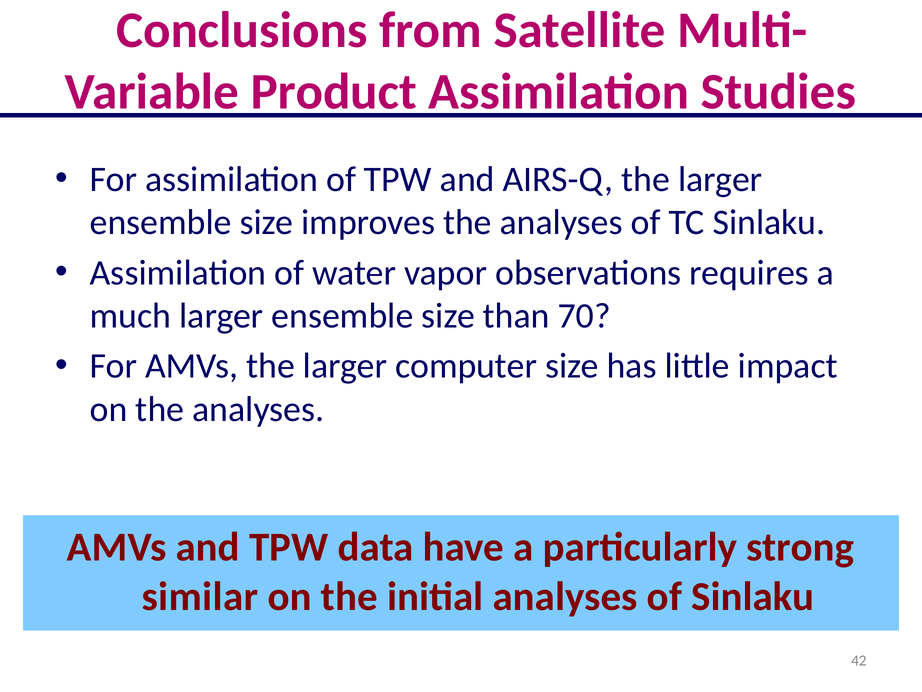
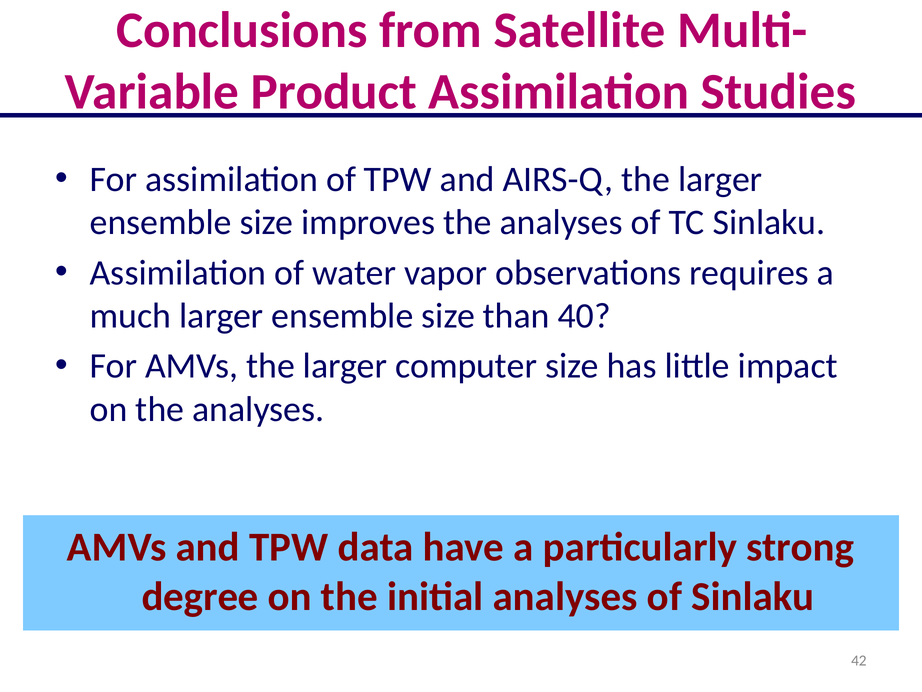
70: 70 -> 40
similar: similar -> degree
